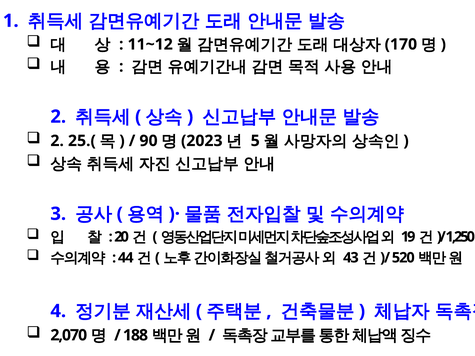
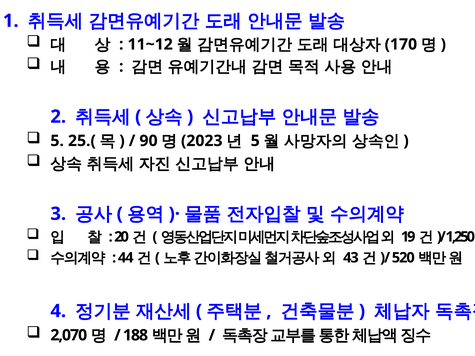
2 at (57, 141): 2 -> 5
